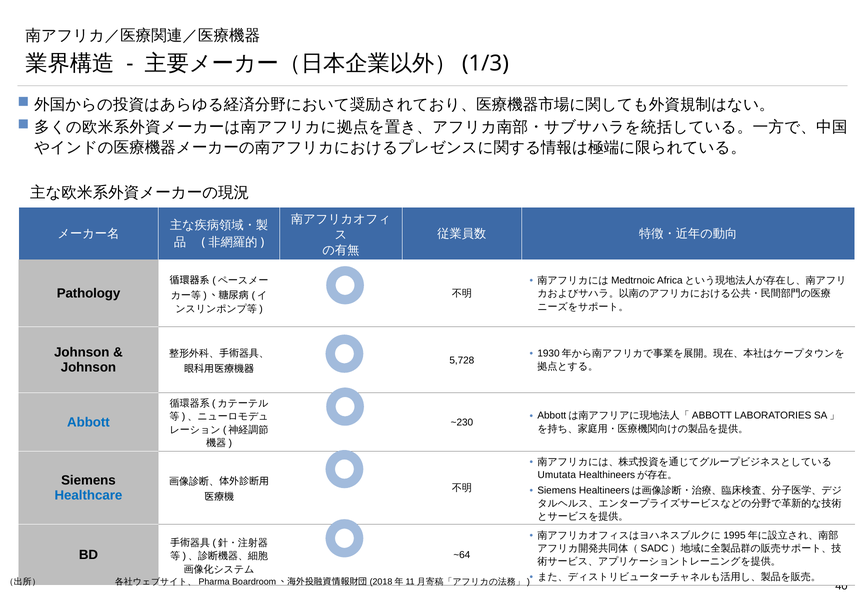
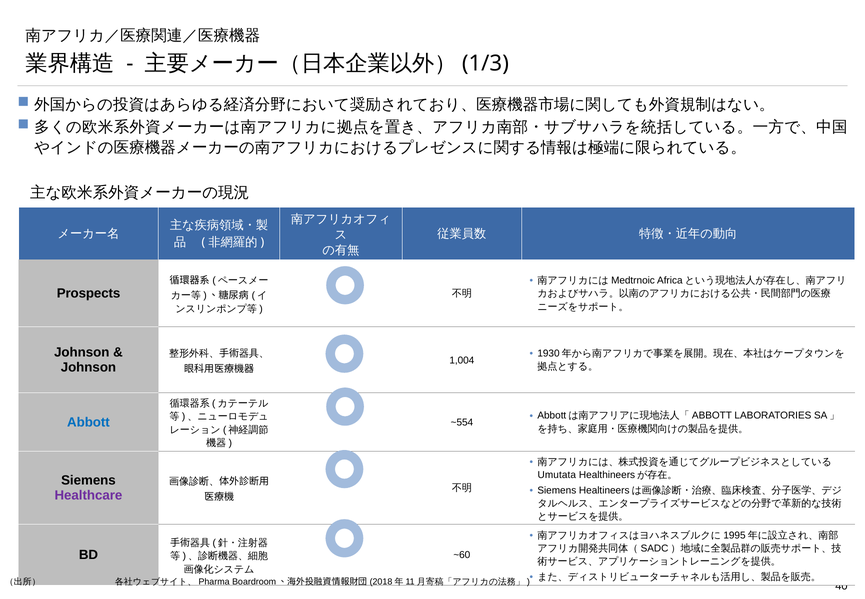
Pathology: Pathology -> Prospects
5,728: 5,728 -> 1,004
~230: ~230 -> ~554
Healthcare colour: blue -> purple
~64: ~64 -> ~60
